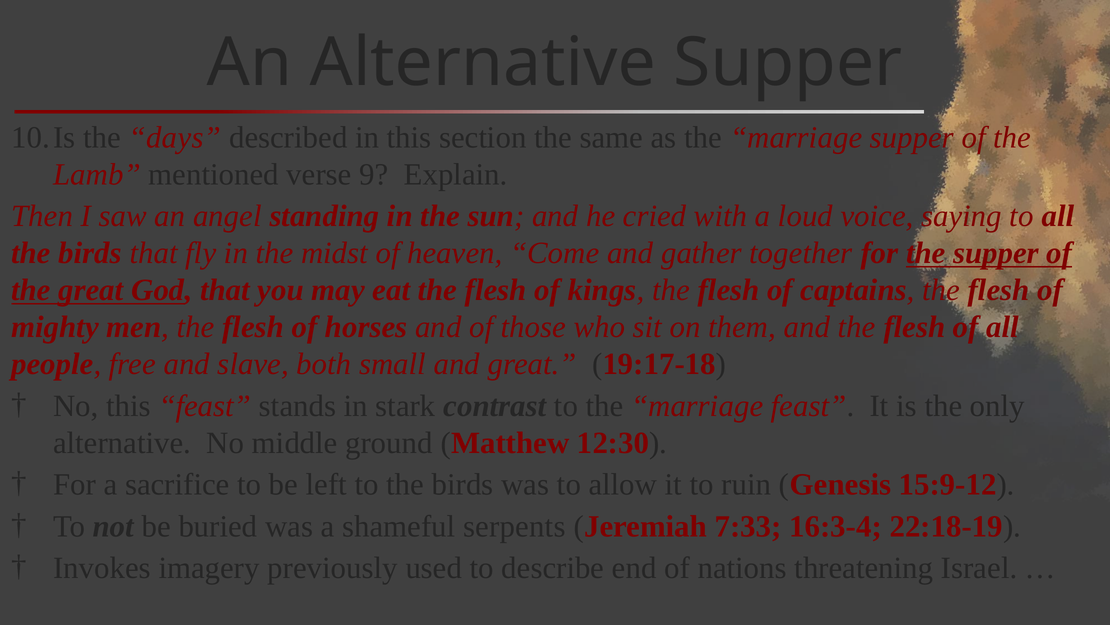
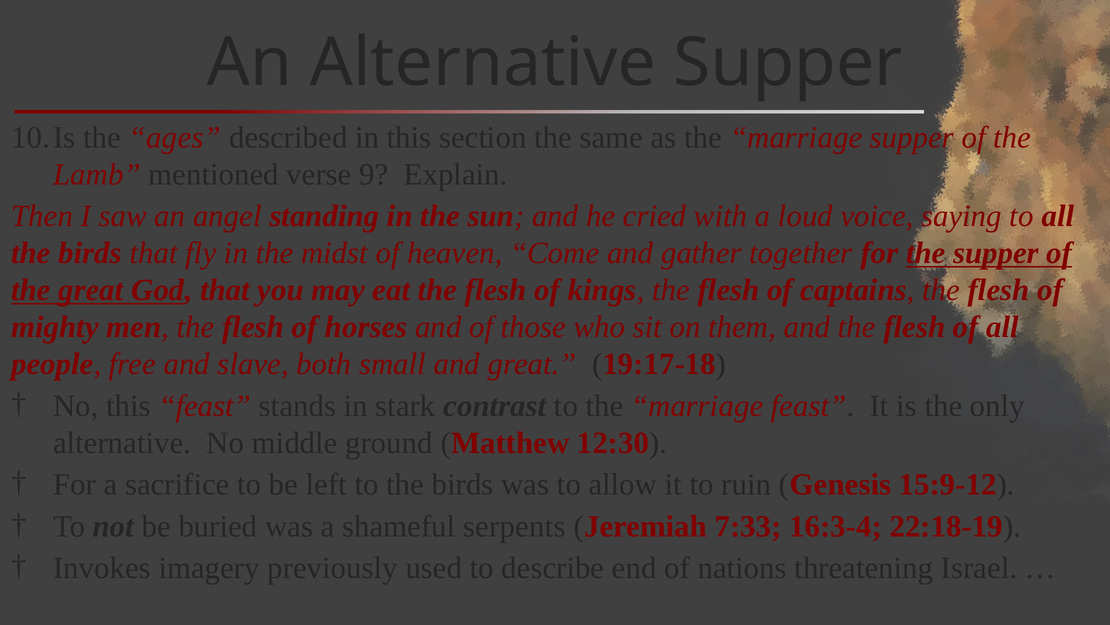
days: days -> ages
